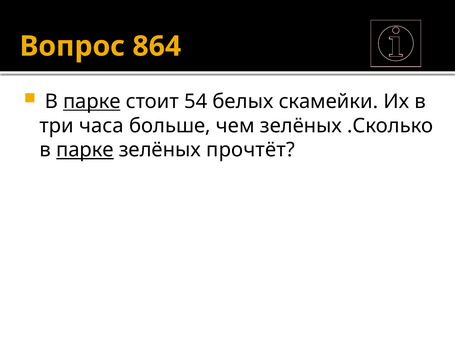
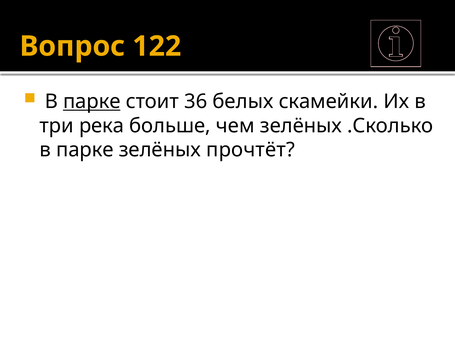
864: 864 -> 122
54: 54 -> 36
часа: часа -> река
парке at (85, 150) underline: present -> none
